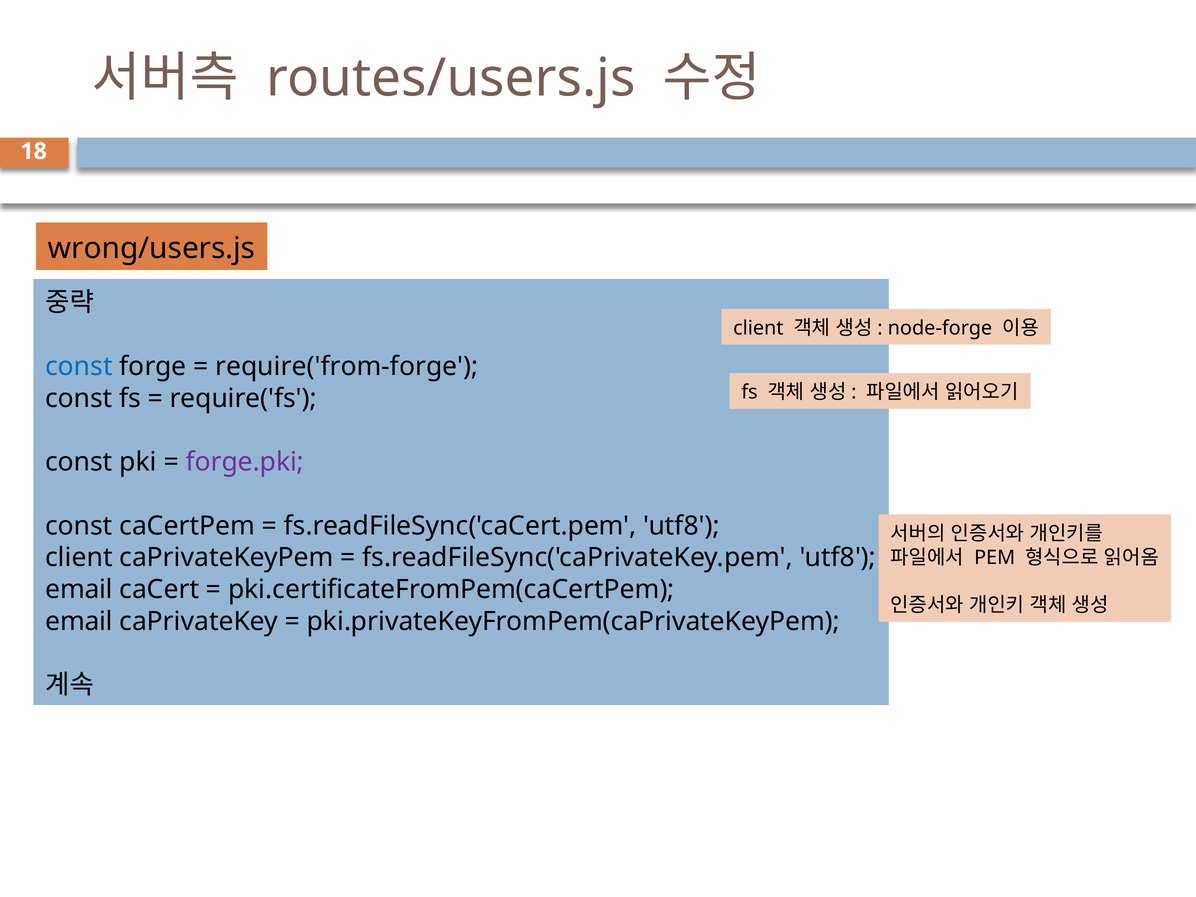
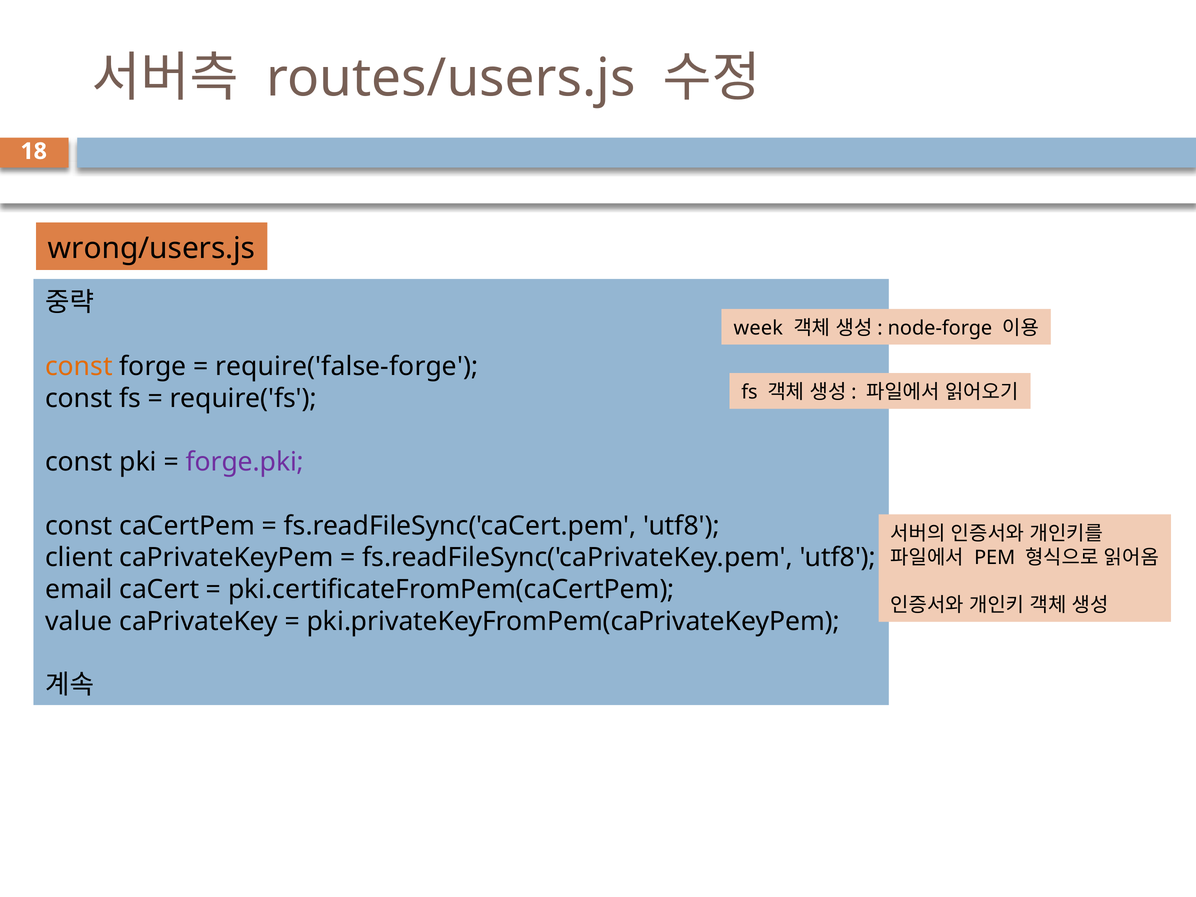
client at (758, 328): client -> week
const at (79, 366) colour: blue -> orange
require('from-forge: require('from-forge -> require('false-forge
email at (79, 621): email -> value
